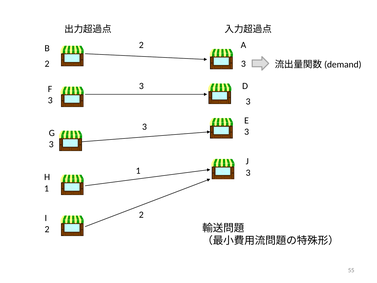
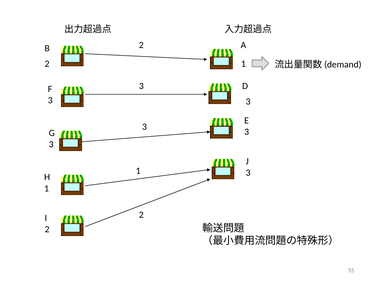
3 at (243, 64): 3 -> 1
